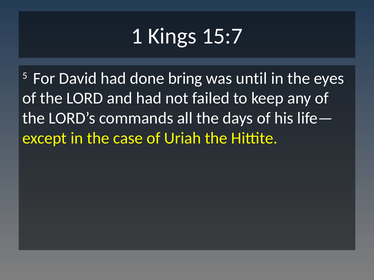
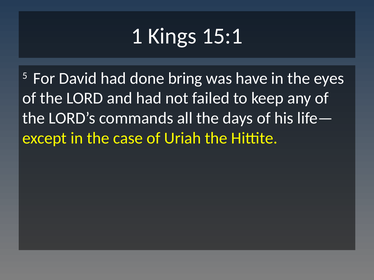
15:7: 15:7 -> 15:1
until: until -> have
